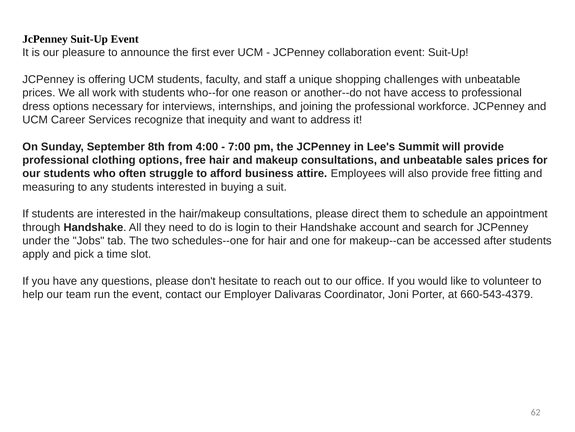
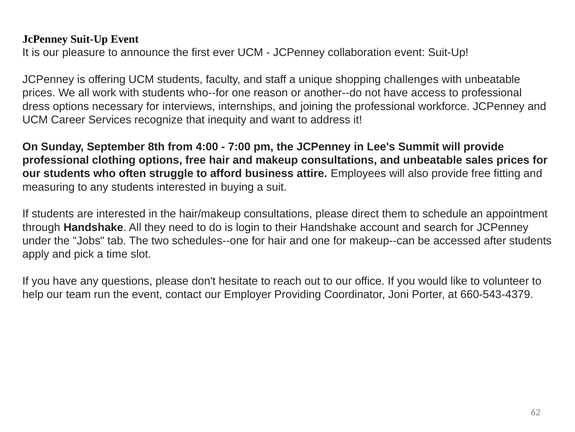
Dalivaras: Dalivaras -> Providing
